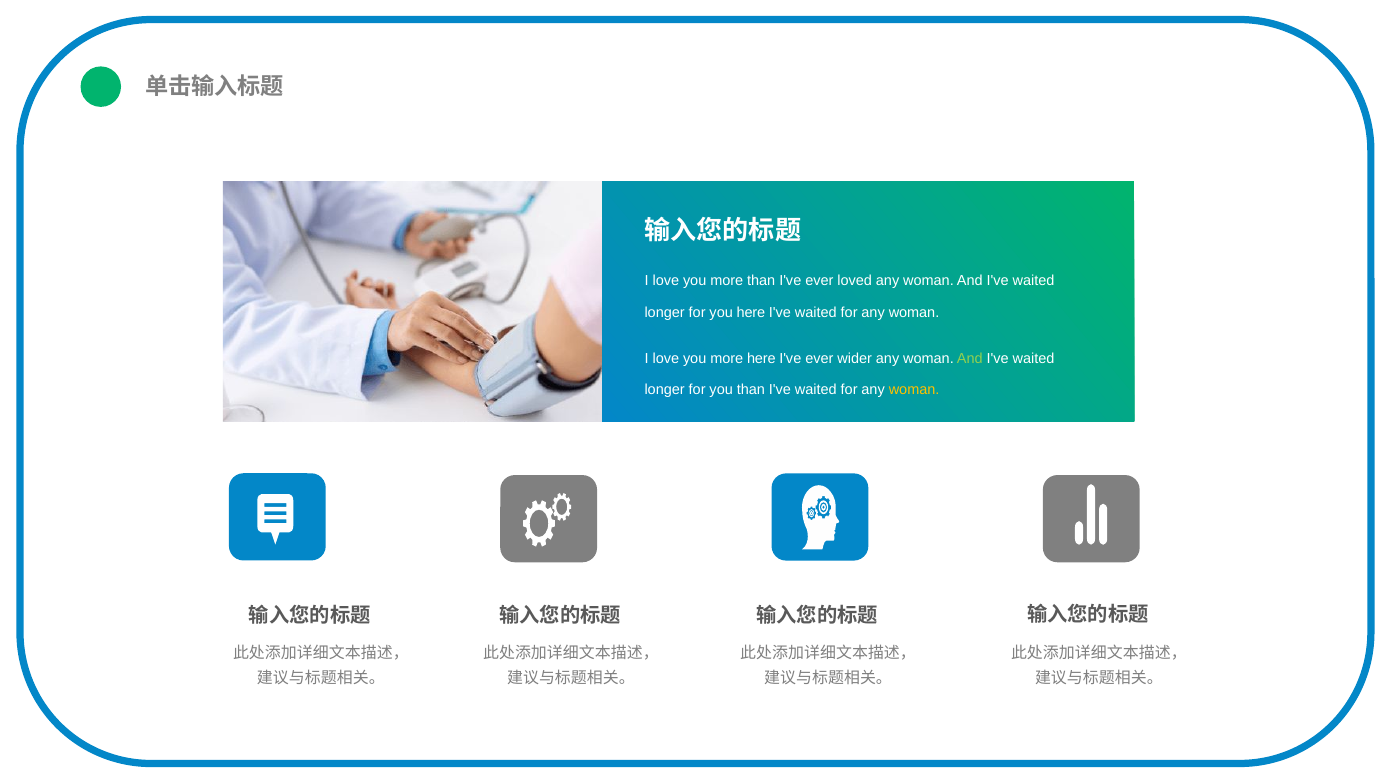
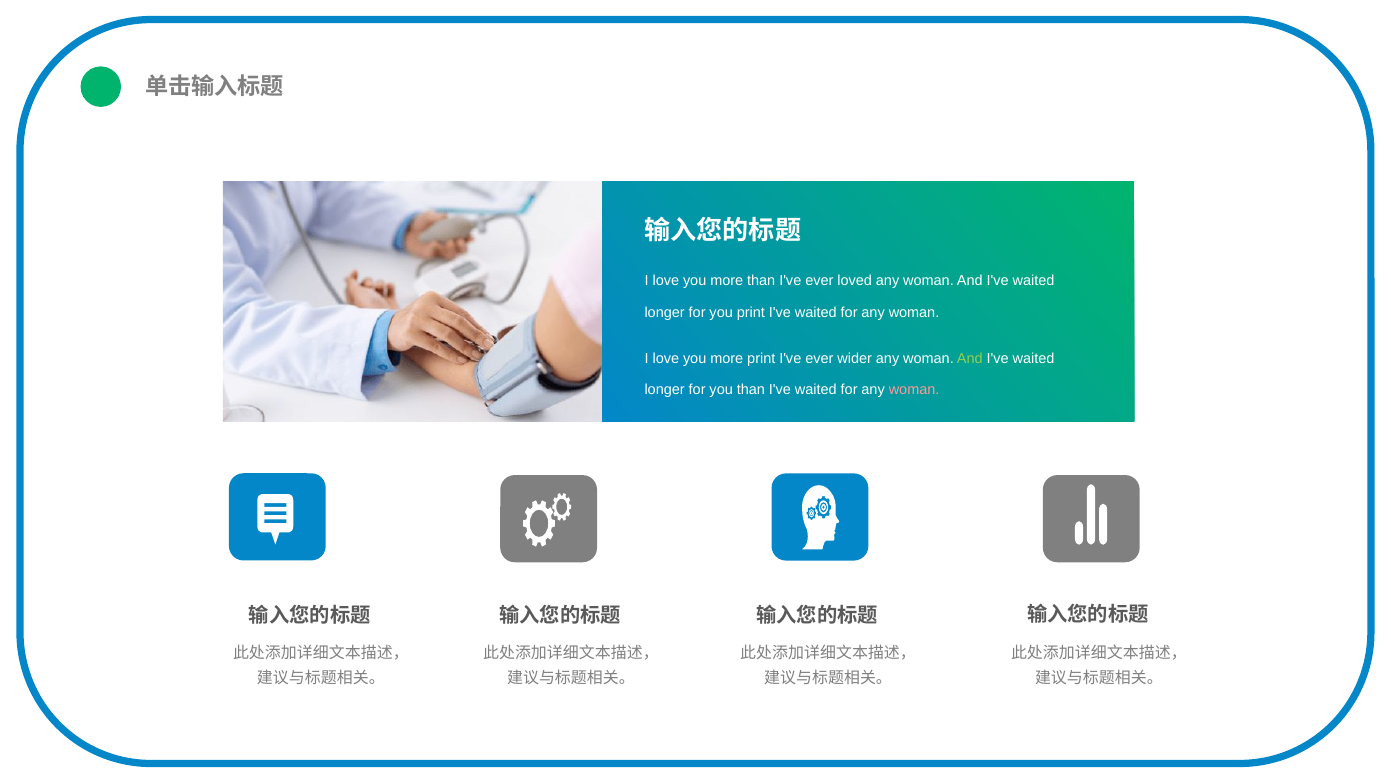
you here: here -> print
more here: here -> print
woman at (914, 389) colour: yellow -> pink
